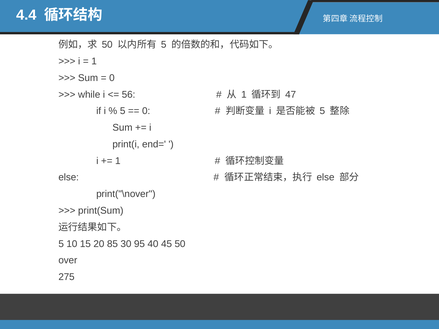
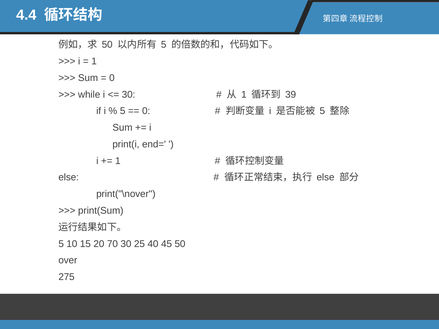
56 at (129, 95): 56 -> 30
47: 47 -> 39
85: 85 -> 70
95: 95 -> 25
